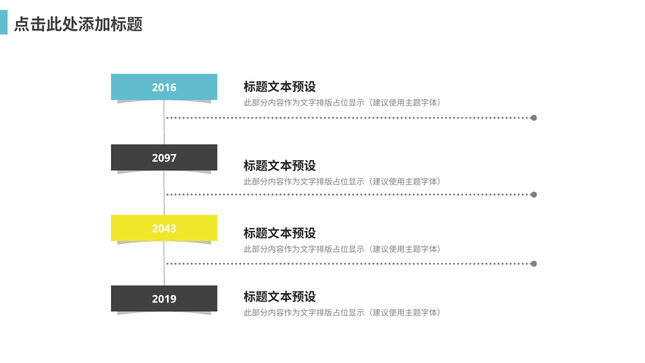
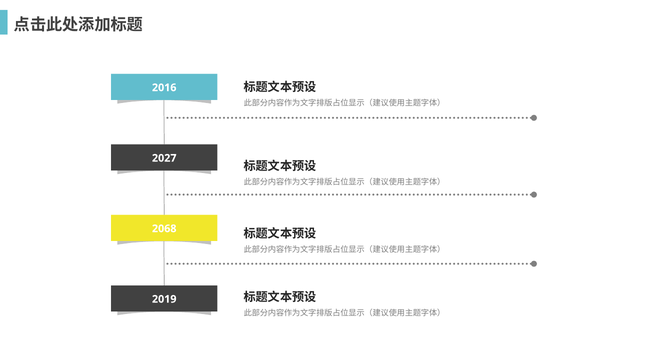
2097: 2097 -> 2027
2043: 2043 -> 2068
